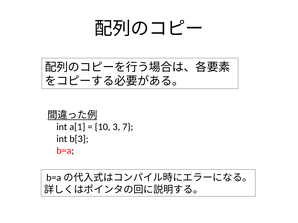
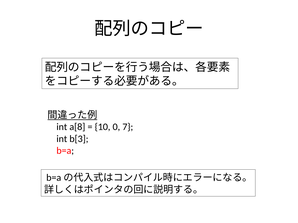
a[1: a[1 -> a[8
3: 3 -> 0
